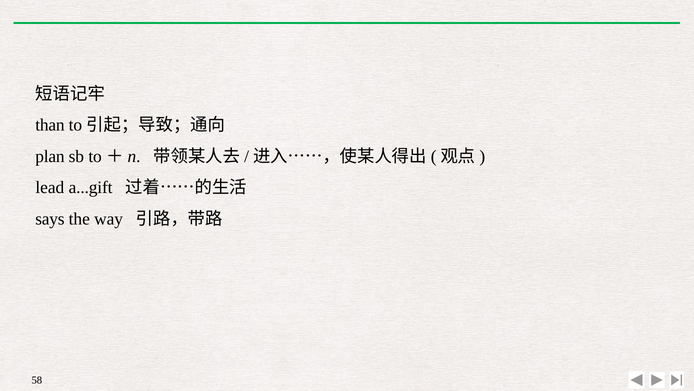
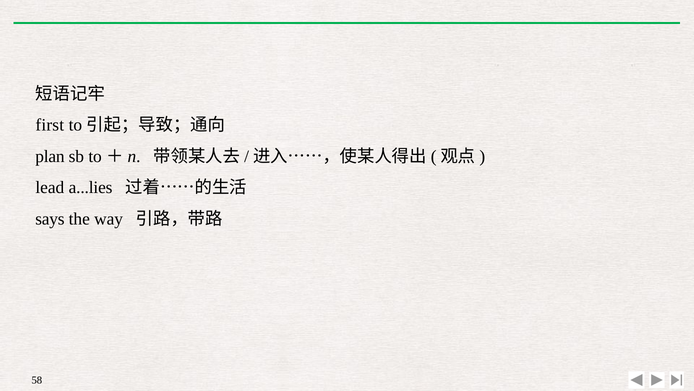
than: than -> first
a...gift: a...gift -> a...lies
